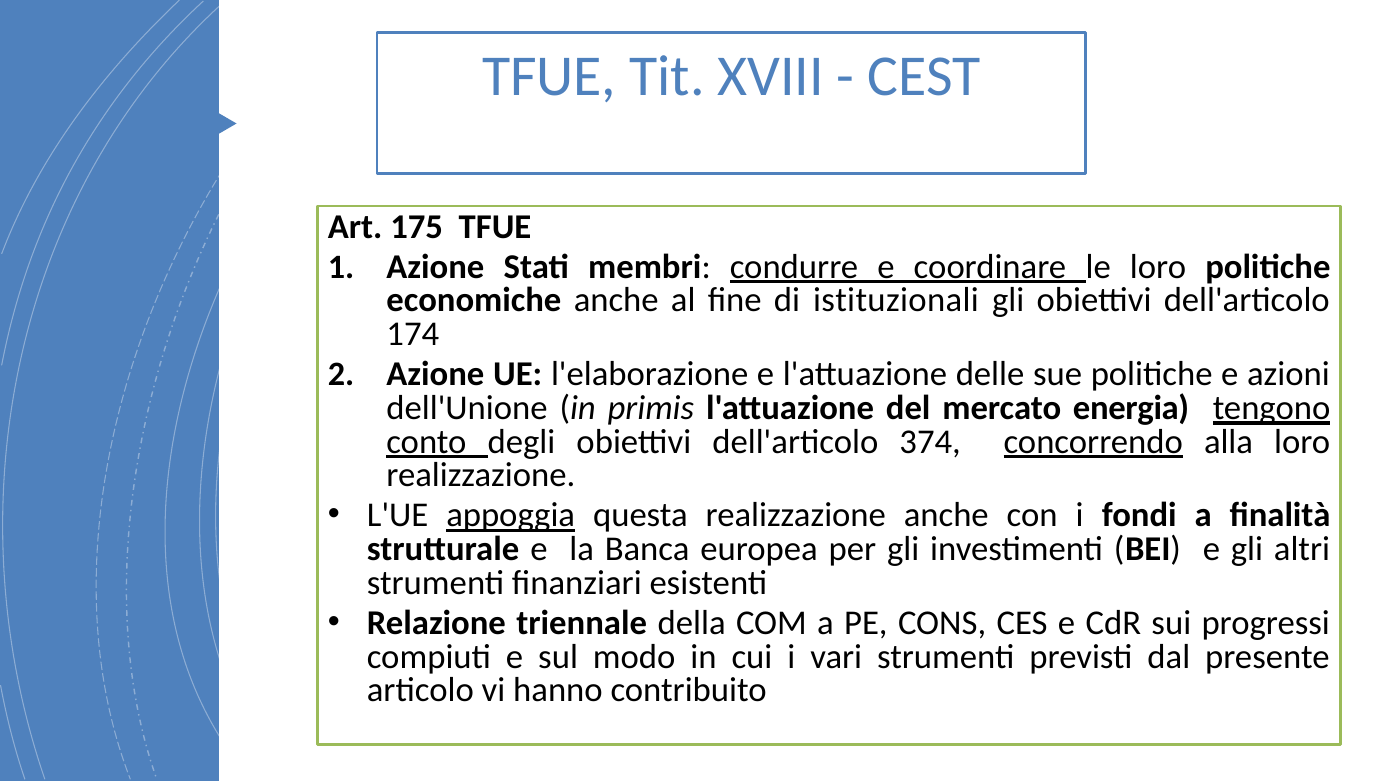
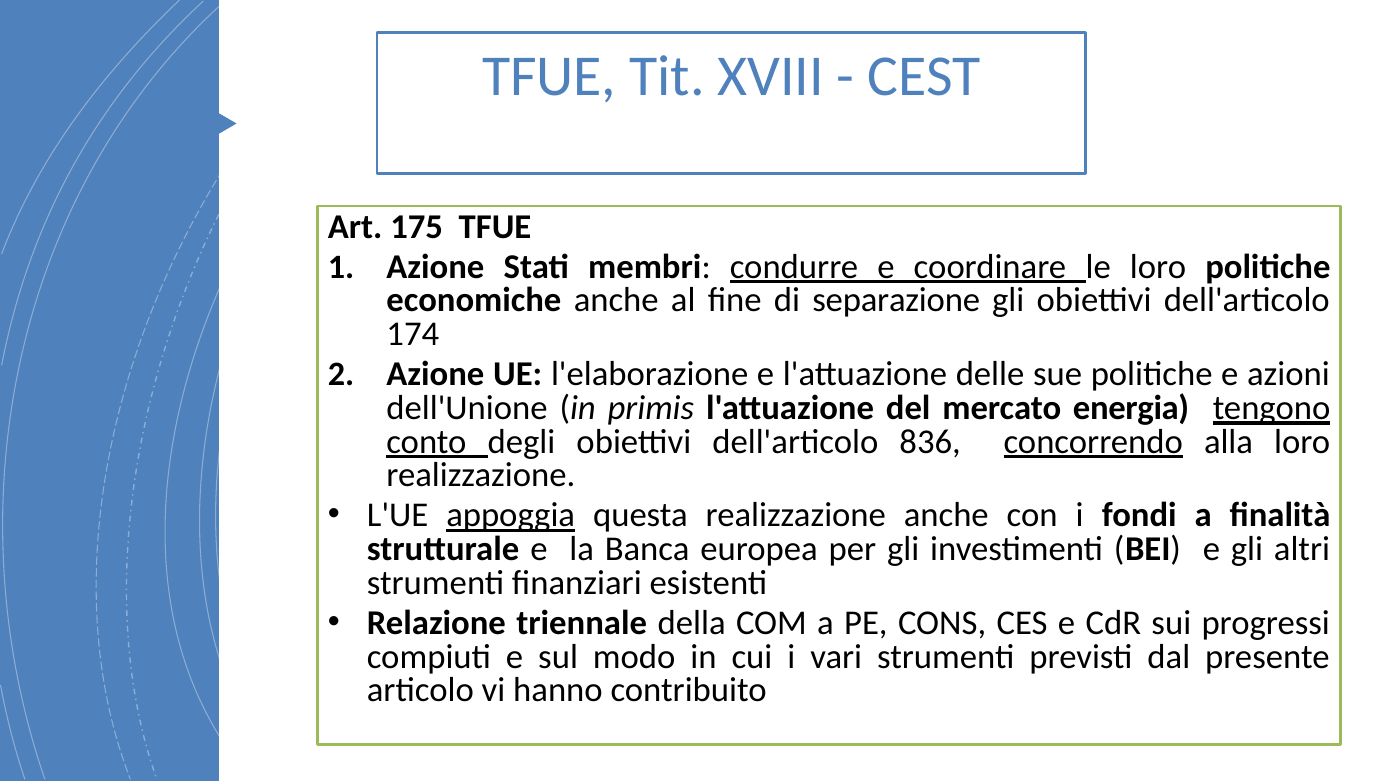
istituzionali: istituzionali -> separazione
374: 374 -> 836
